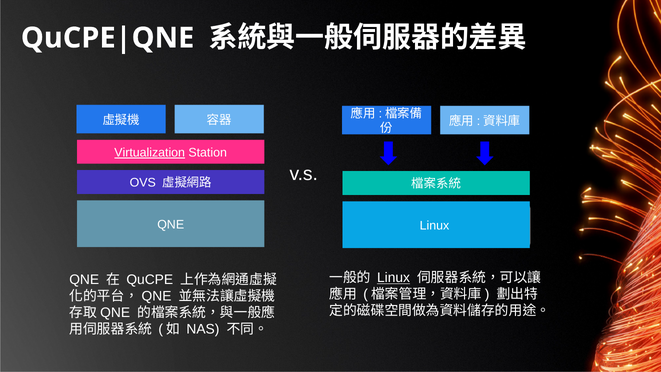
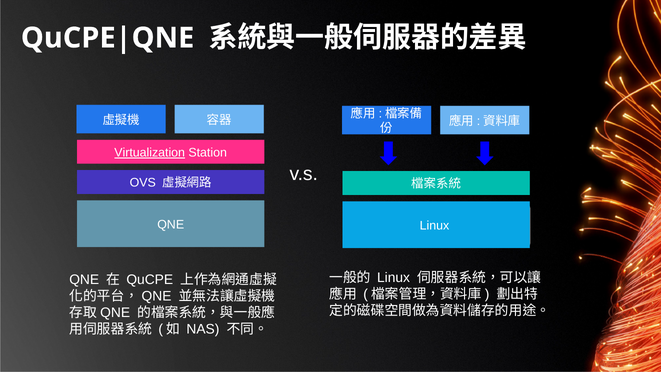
Linux at (394, 278) underline: present -> none
